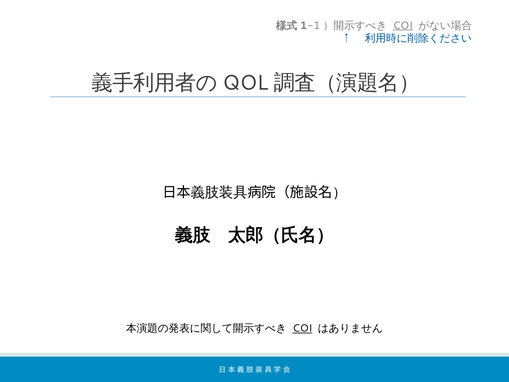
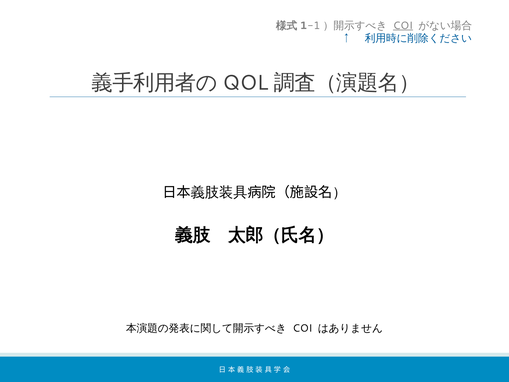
COI at (302, 328) underline: present -> none
